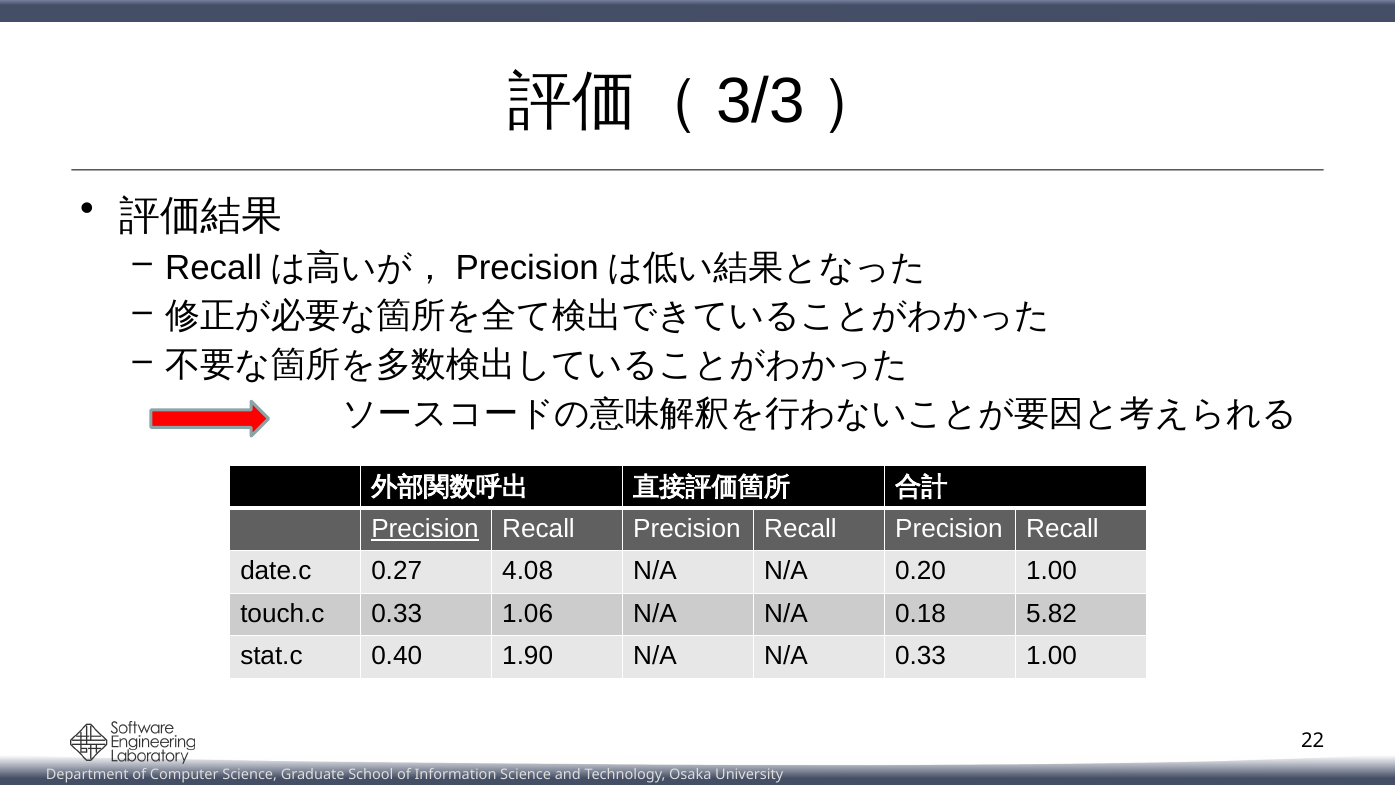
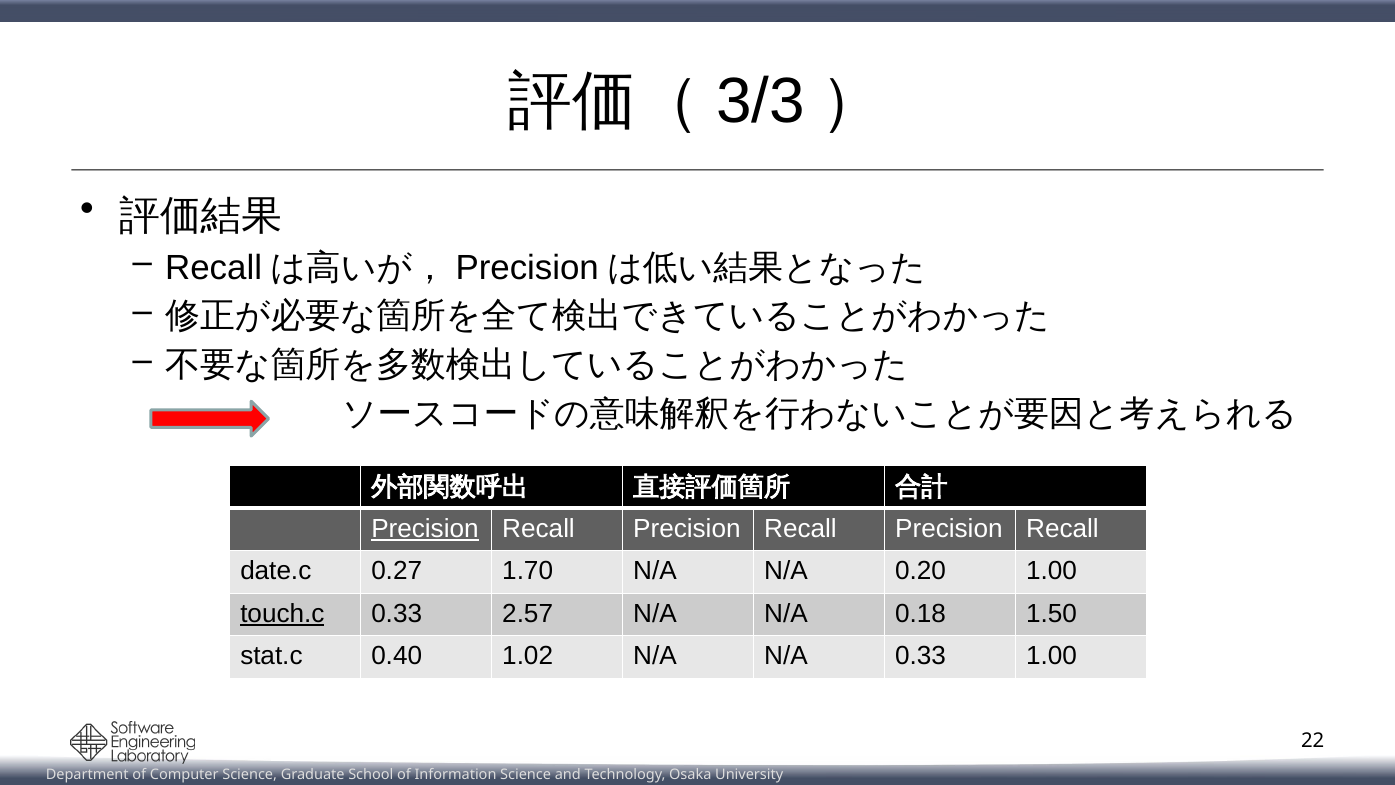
4.08: 4.08 -> 1.70
touch.c underline: none -> present
1.06: 1.06 -> 2.57
5.82: 5.82 -> 1.50
1.90: 1.90 -> 1.02
